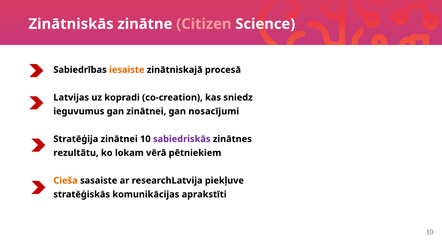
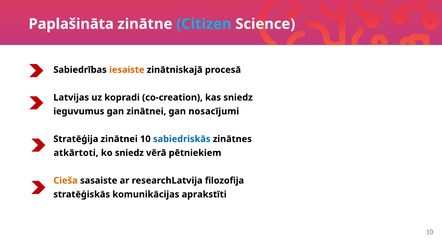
Zinātniskās: Zinātniskās -> Paplašināta
Citizen colour: pink -> light blue
sabiedriskās colour: purple -> blue
rezultātu: rezultātu -> atkārtoti
ko lokam: lokam -> sniedz
piekļuve: piekļuve -> filozofija
